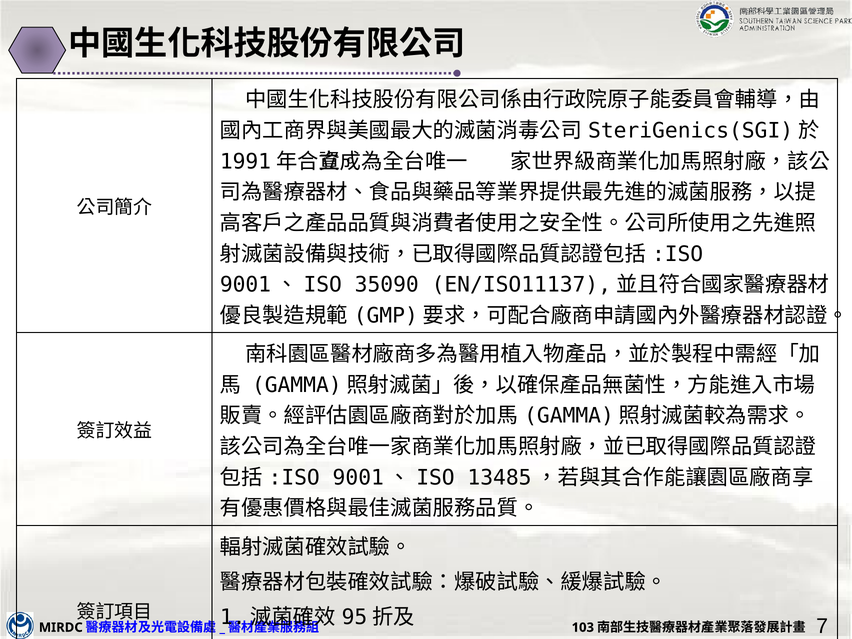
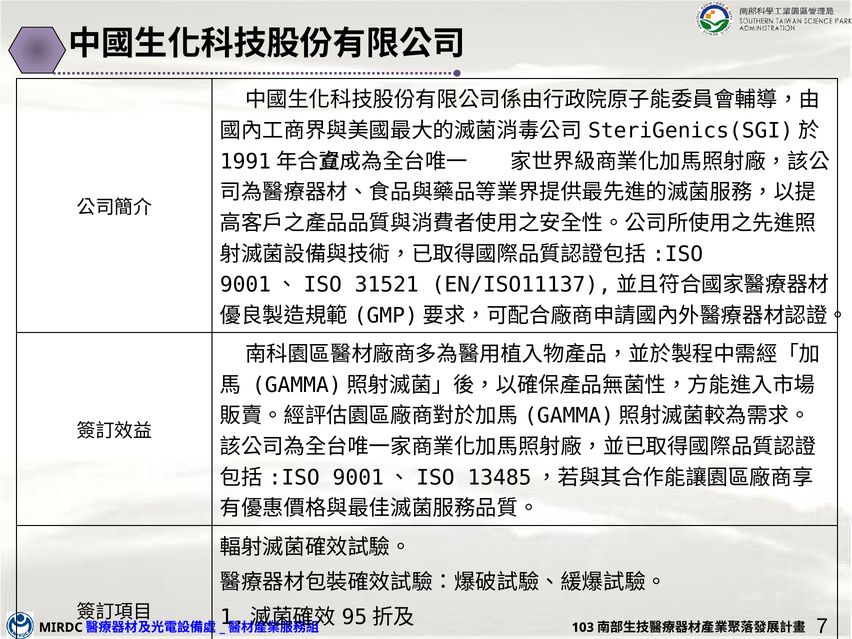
35090: 35090 -> 31521
